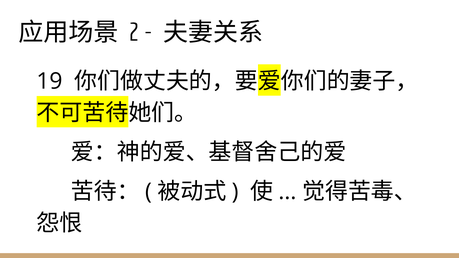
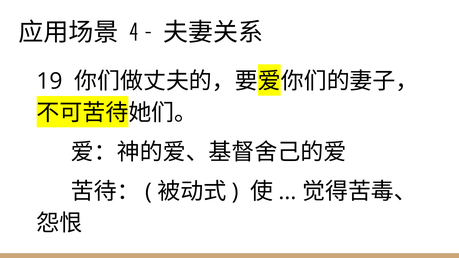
2: 2 -> 4
